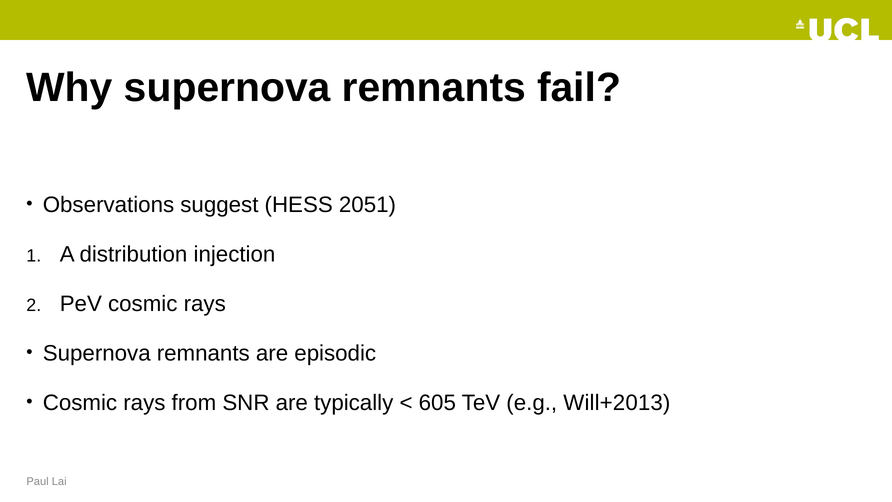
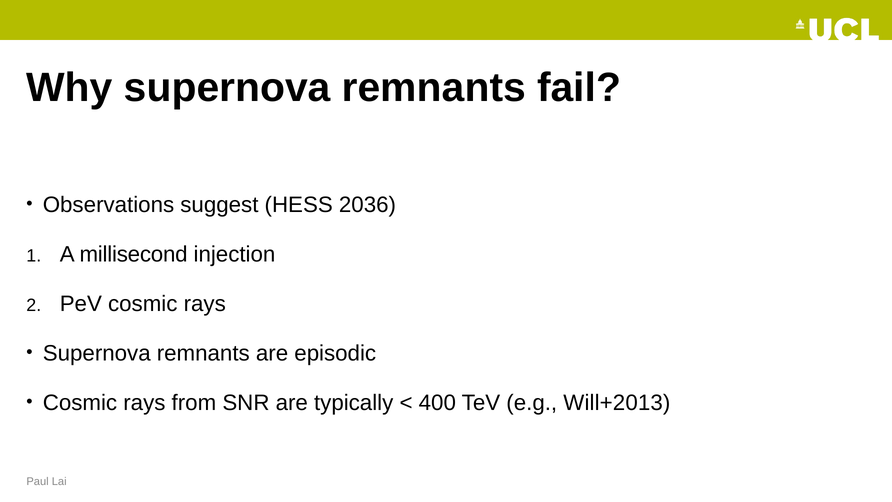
2051: 2051 -> 2036
distribution: distribution -> millisecond
605: 605 -> 400
